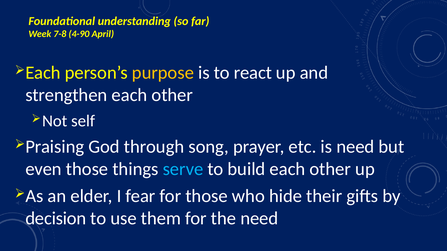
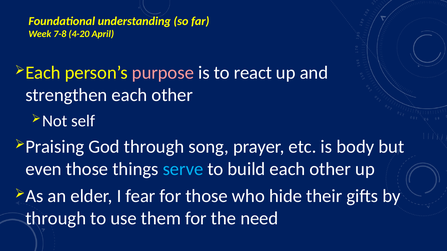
4-90: 4-90 -> 4-20
purpose colour: yellow -> pink
is need: need -> body
decision at (56, 219): decision -> through
